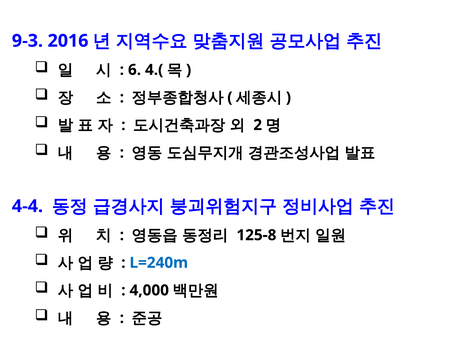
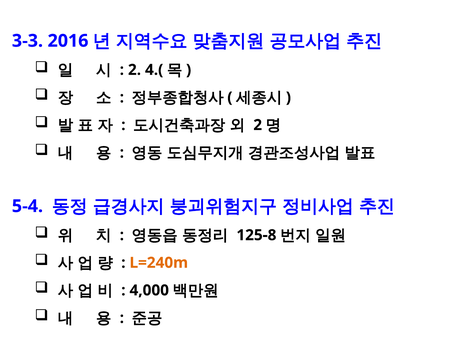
9-3: 9-3 -> 3-3
6 at (135, 70): 6 -> 2
4-4: 4-4 -> 5-4
L=240m colour: blue -> orange
